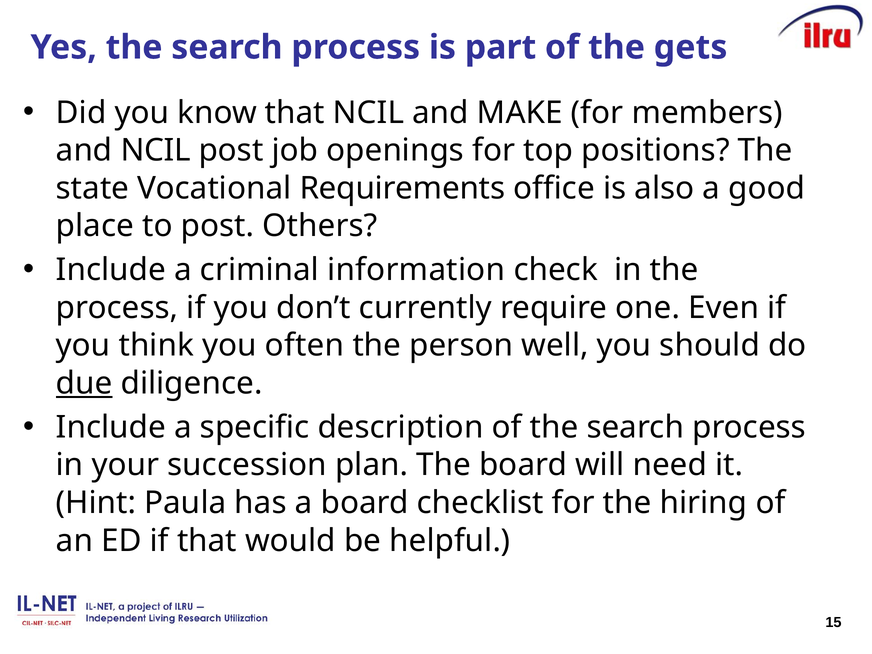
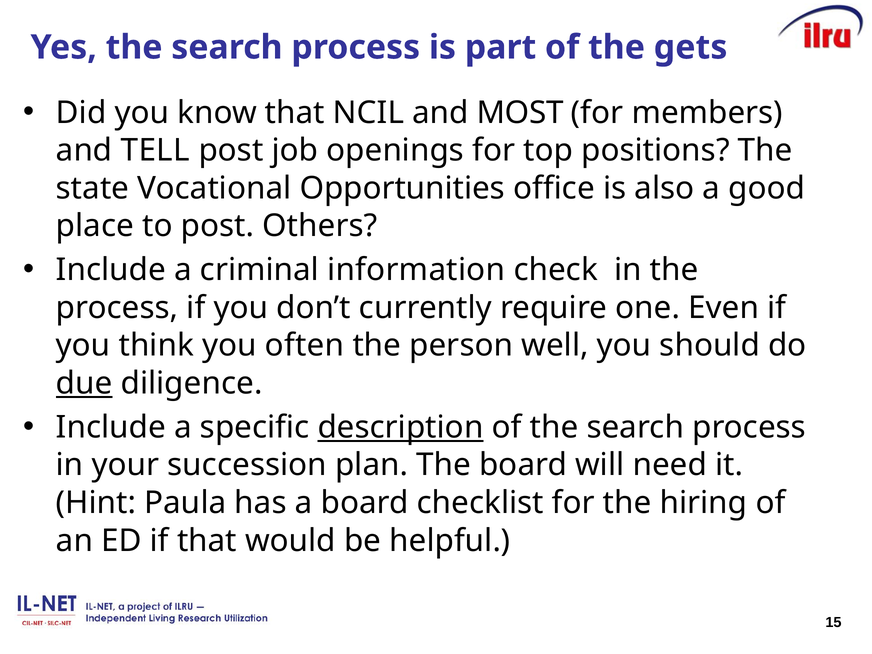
MAKE: MAKE -> MOST
and NCIL: NCIL -> TELL
Requirements: Requirements -> Opportunities
description underline: none -> present
